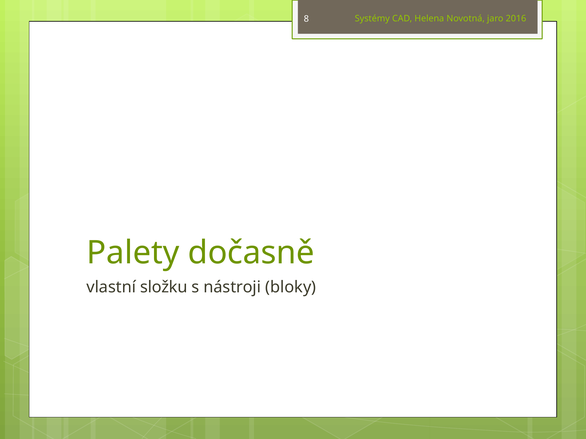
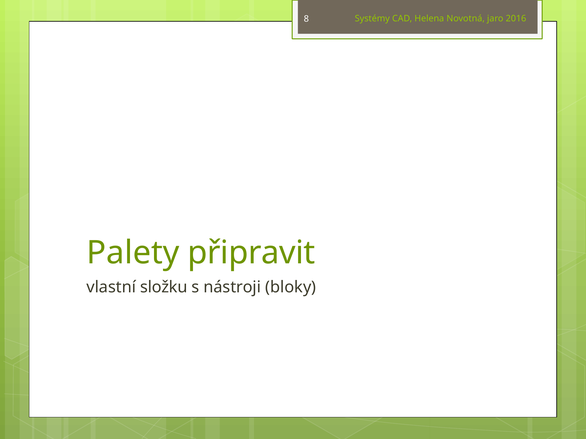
dočasně: dočasně -> připravit
